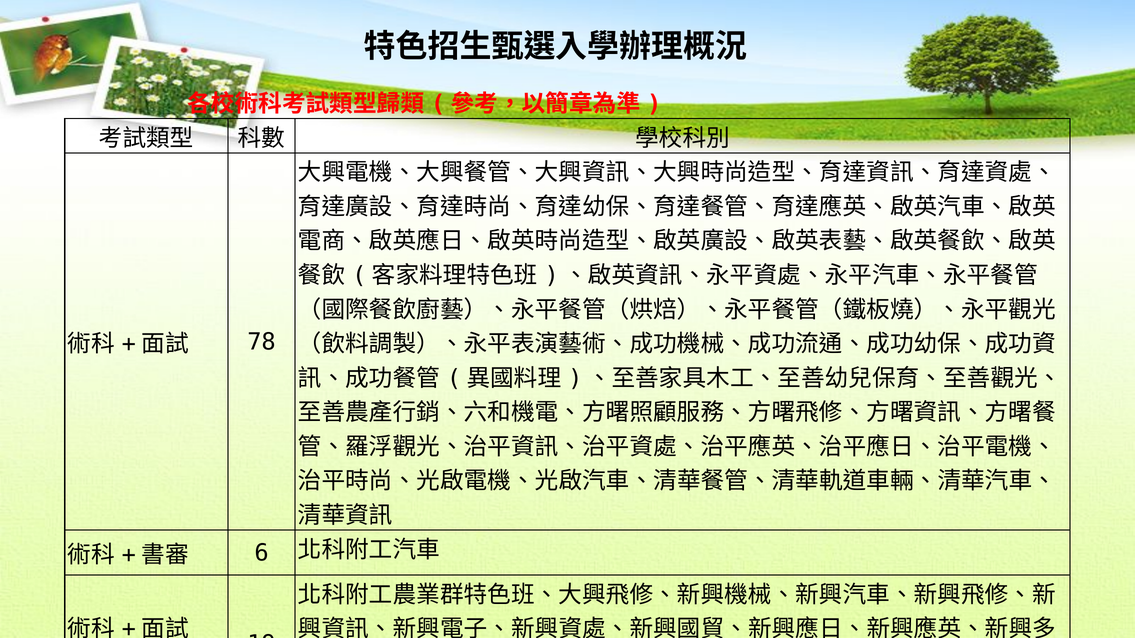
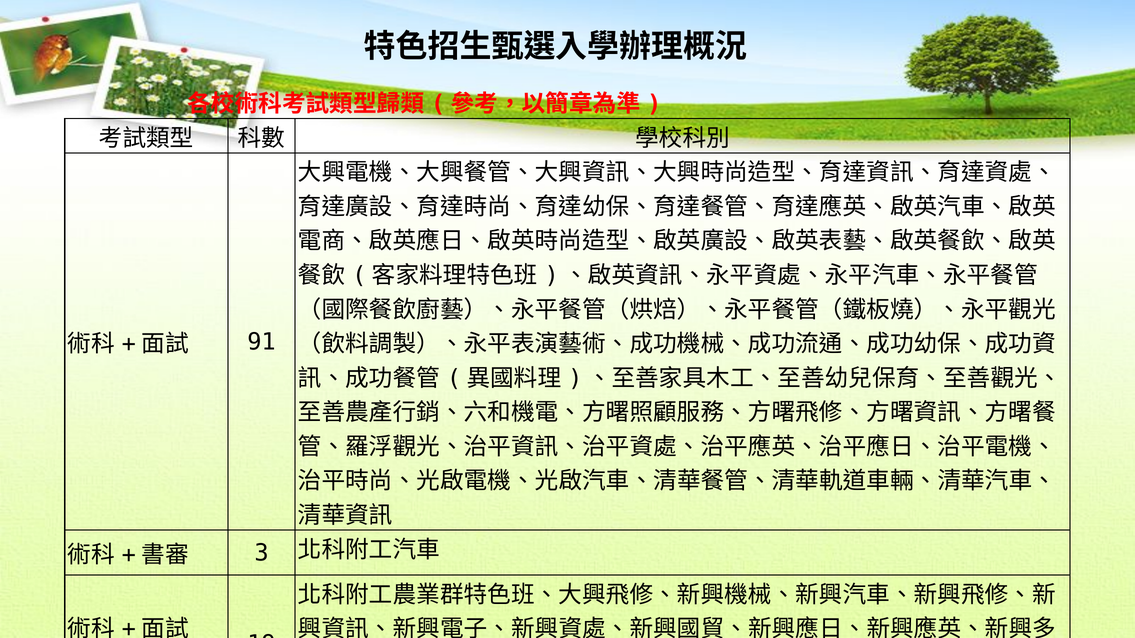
78: 78 -> 91
6: 6 -> 3
